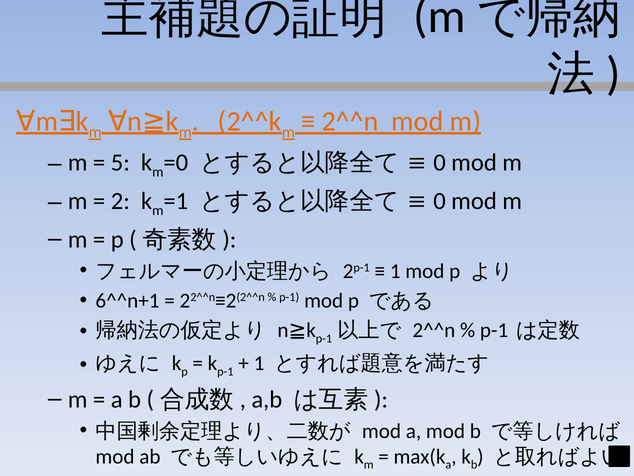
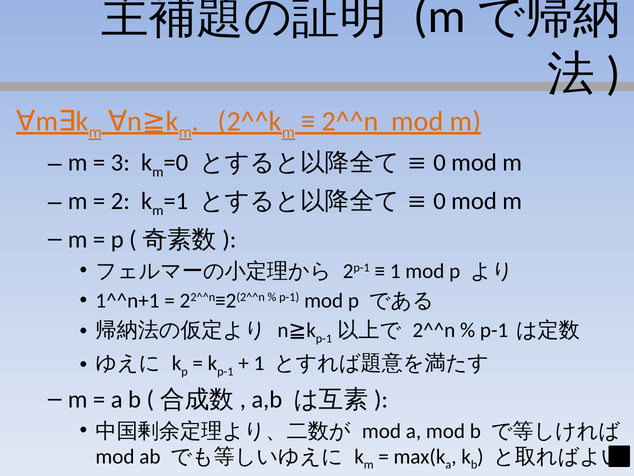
5: 5 -> 3
6^^n+1: 6^^n+1 -> 1^^n+1
